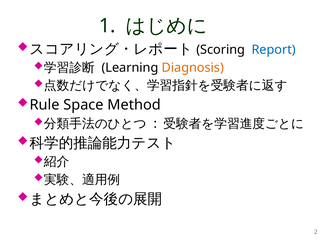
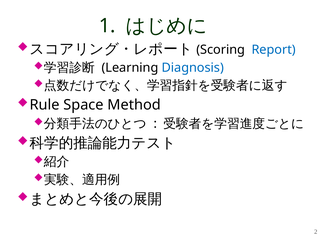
Diagnosis colour: orange -> blue
